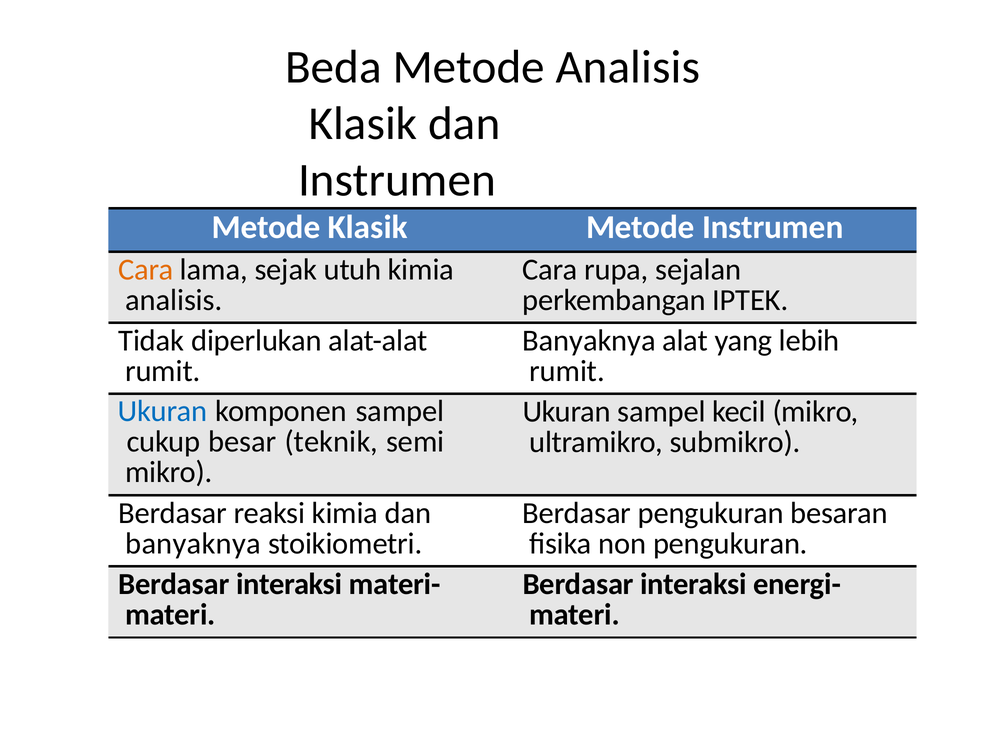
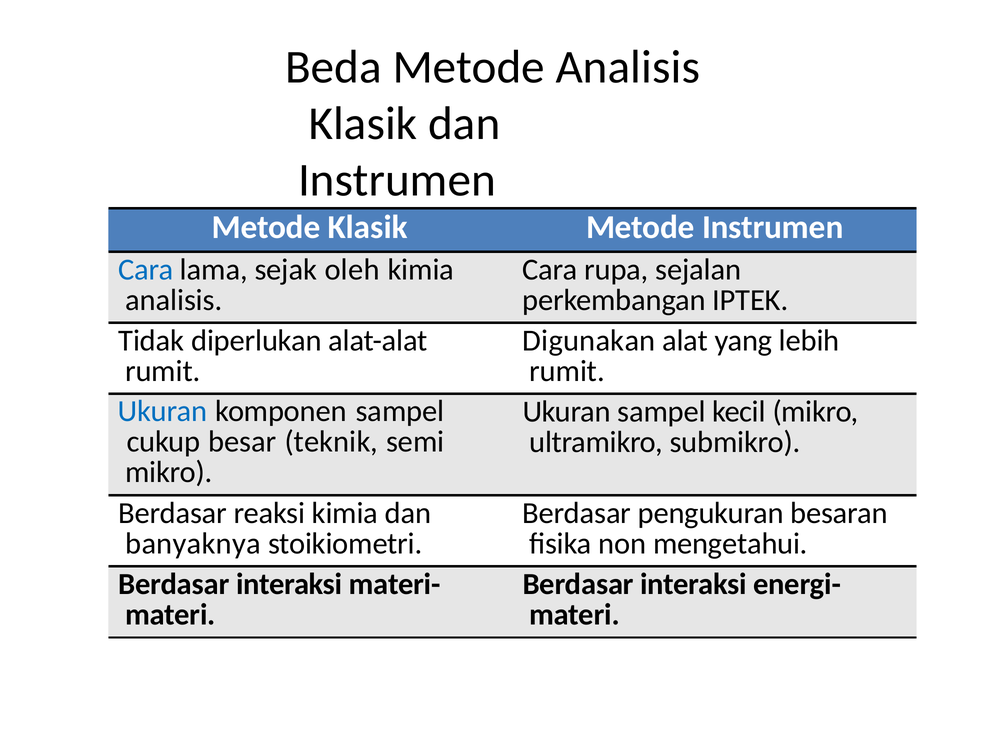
Cara at (146, 270) colour: orange -> blue
utuh: utuh -> oleh
Banyaknya at (589, 341): Banyaknya -> Digunakan
non pengukuran: pengukuran -> mengetahui
